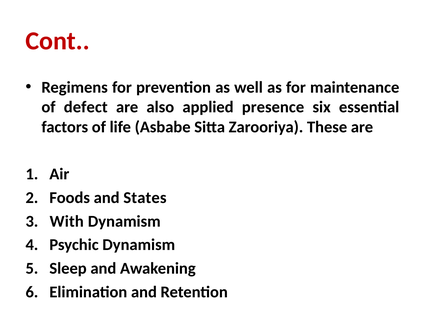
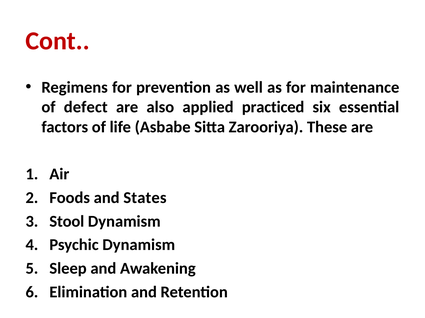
presence: presence -> practiced
With: With -> Stool
